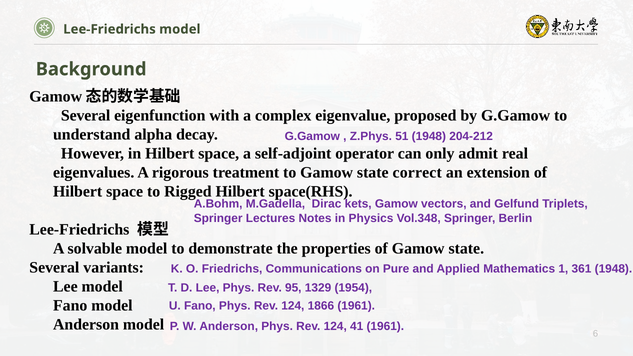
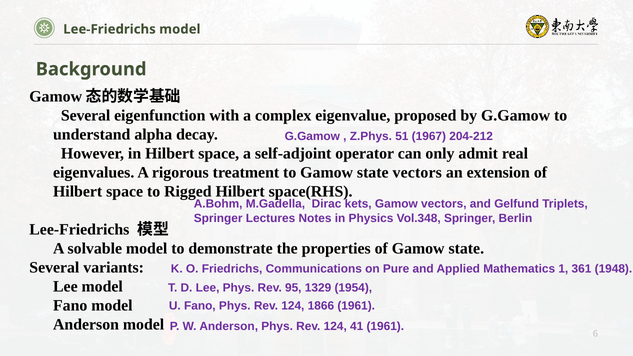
51 1948: 1948 -> 1967
state correct: correct -> vectors
